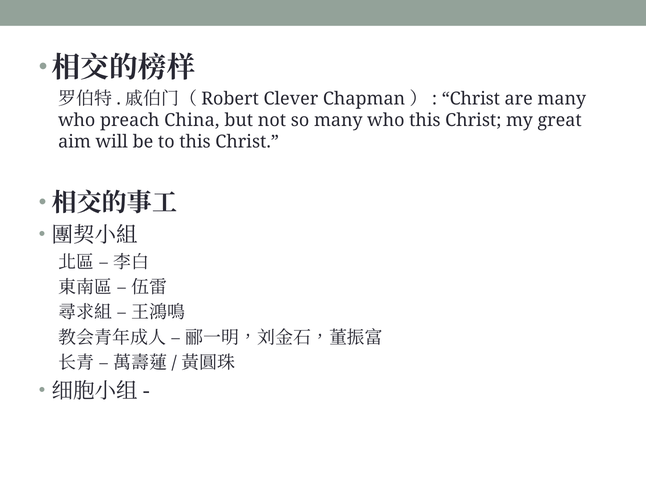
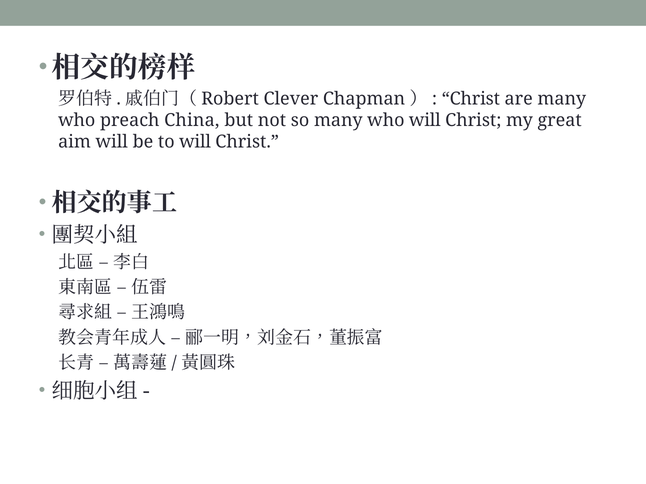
who this: this -> will
to this: this -> will
